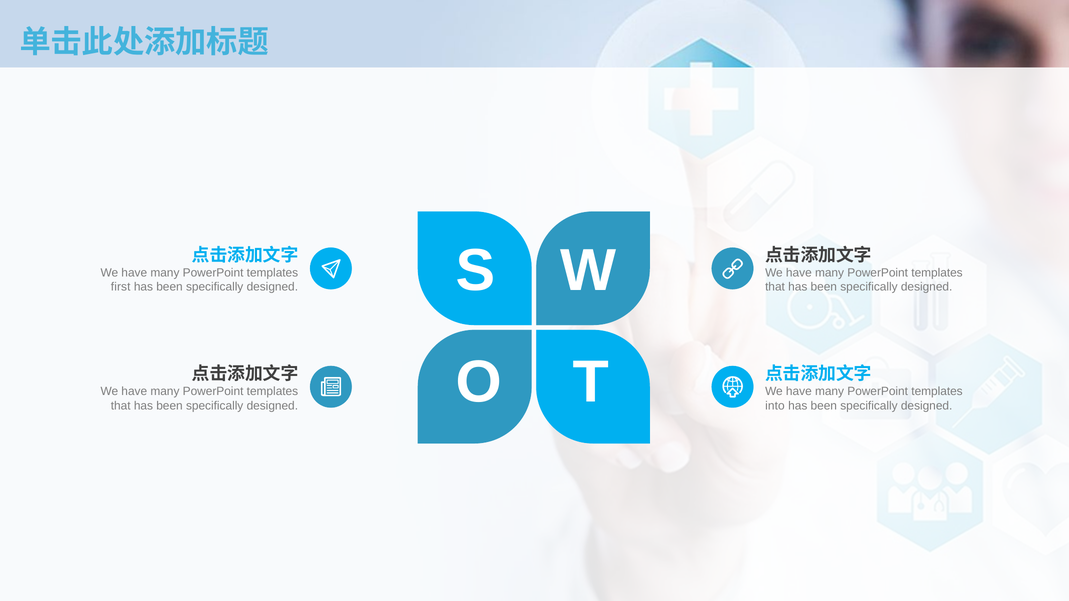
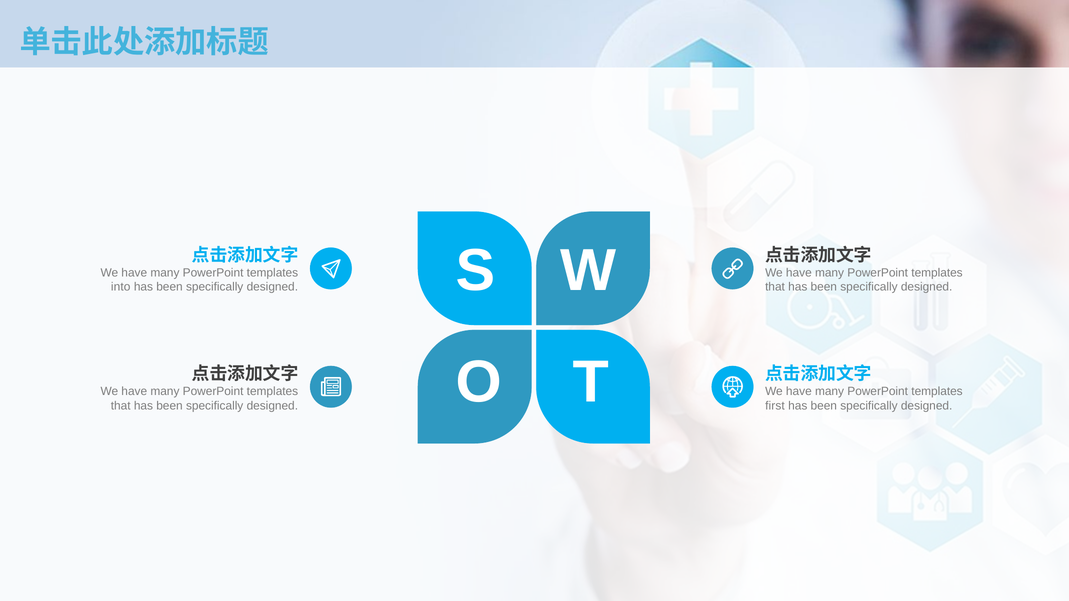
first: first -> into
into: into -> first
